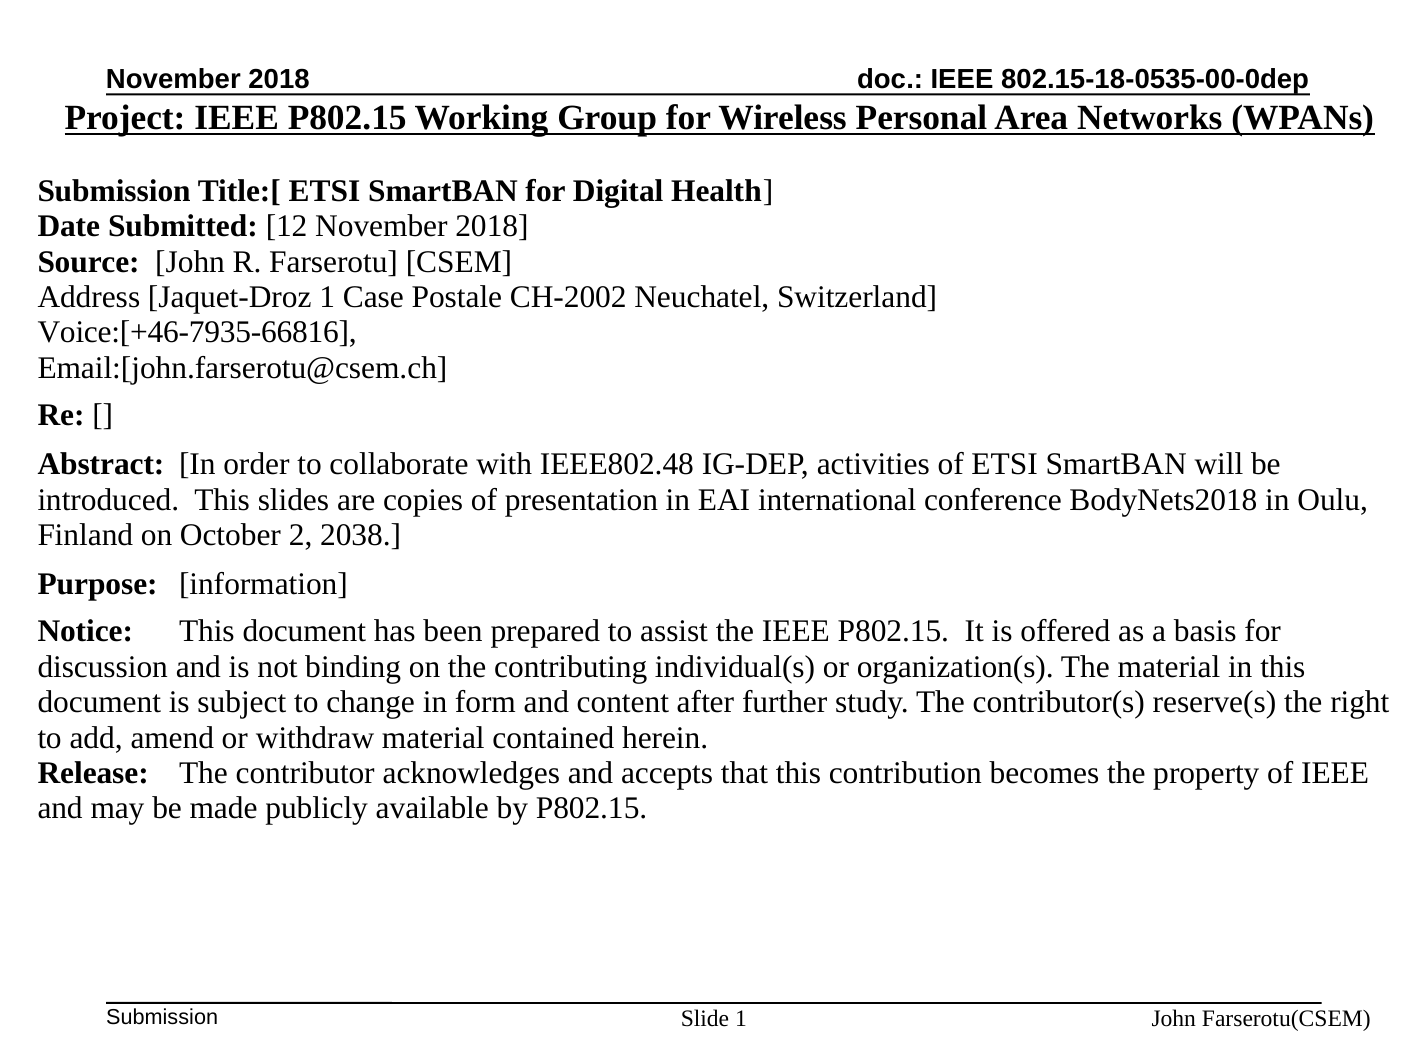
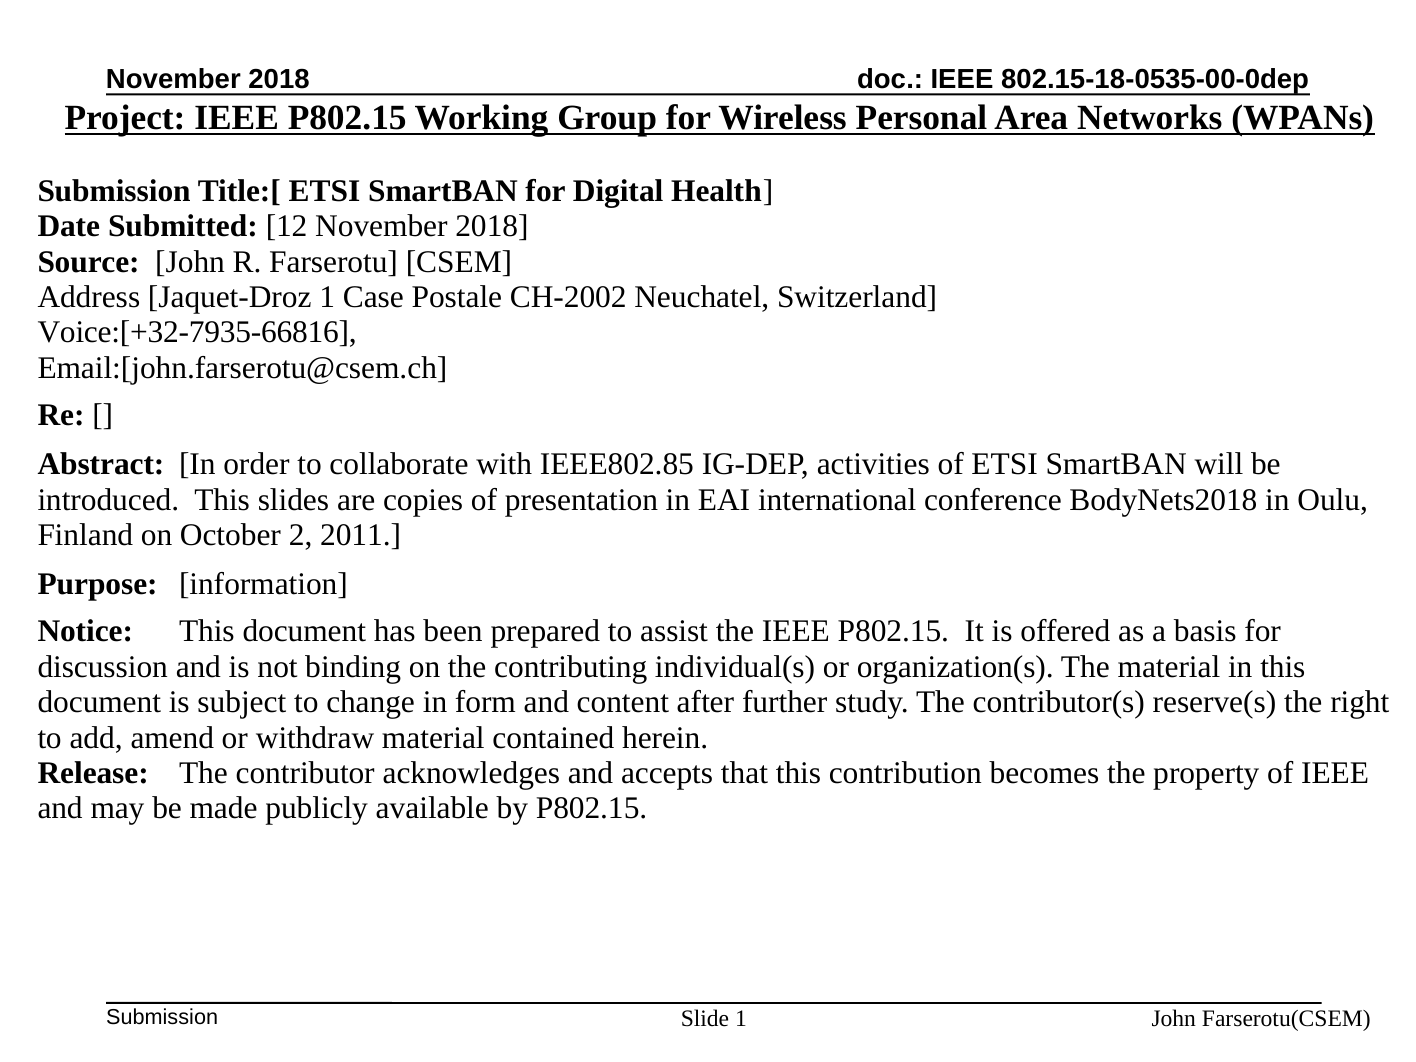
Voice:[+46-7935-66816: Voice:[+46-7935-66816 -> Voice:[+32-7935-66816
IEEE802.48: IEEE802.48 -> IEEE802.85
2038: 2038 -> 2011
